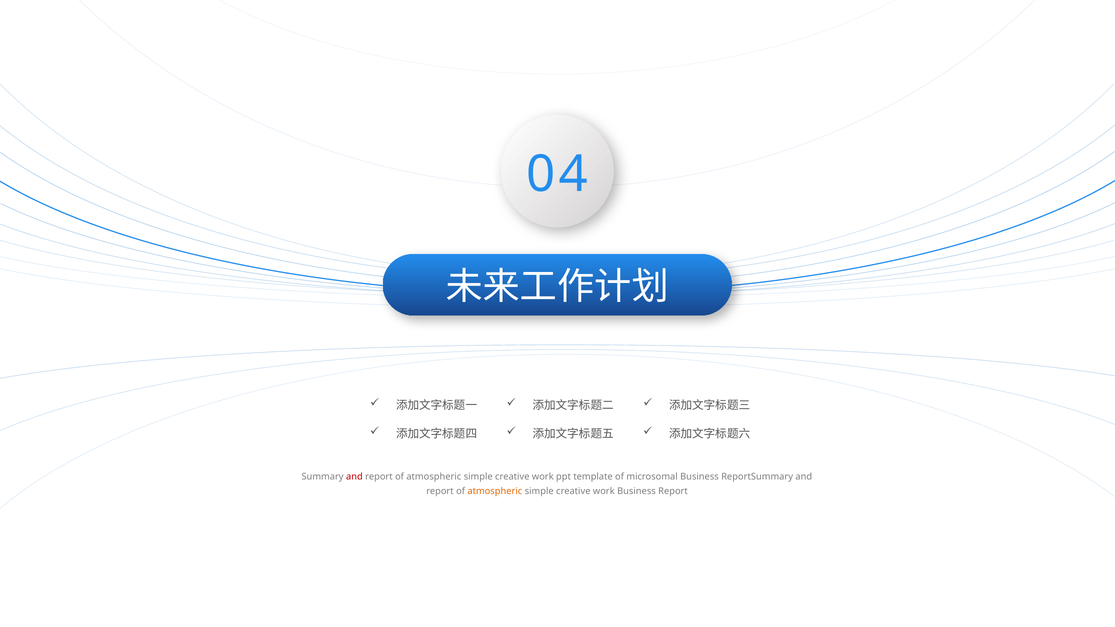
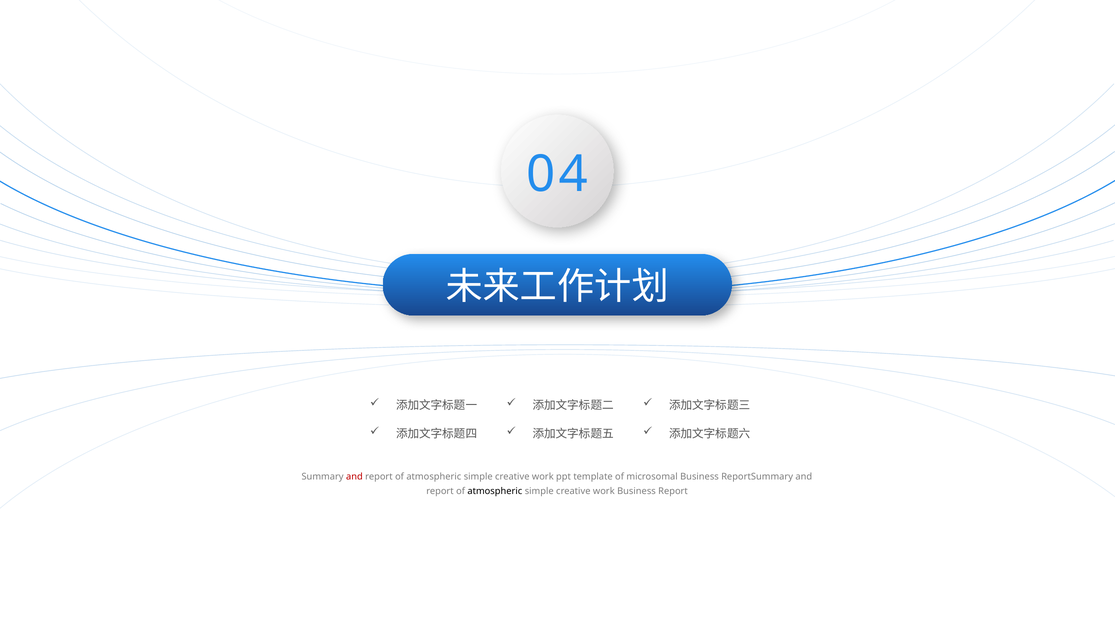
atmospheric at (495, 491) colour: orange -> black
